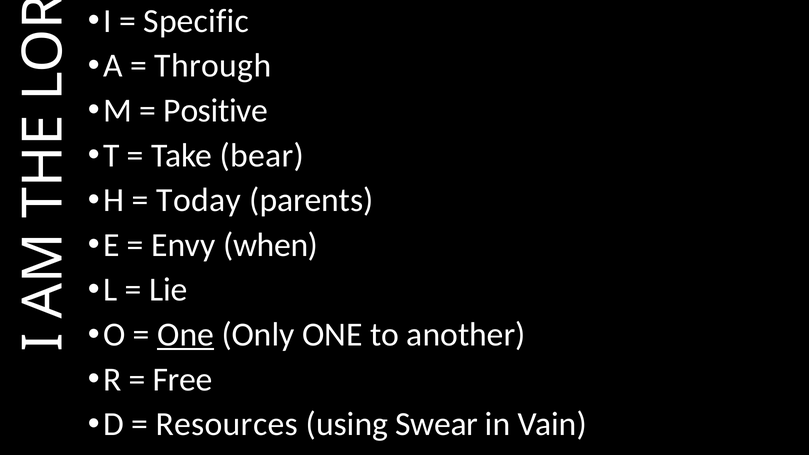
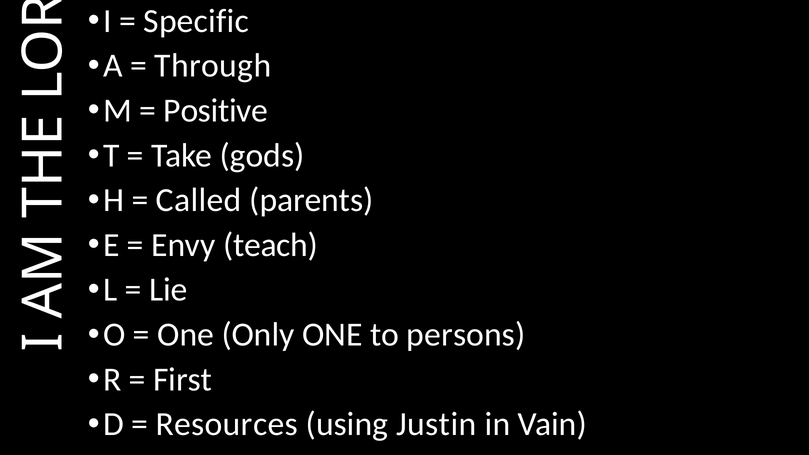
bear: bear -> gods
Today: Today -> Called
when: when -> teach
One at (186, 335) underline: present -> none
another: another -> persons
Free: Free -> First
Swear: Swear -> Justin
